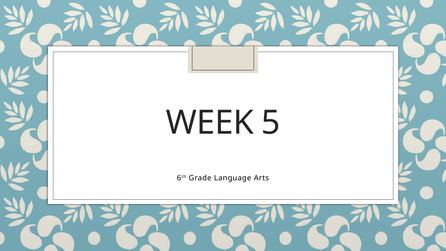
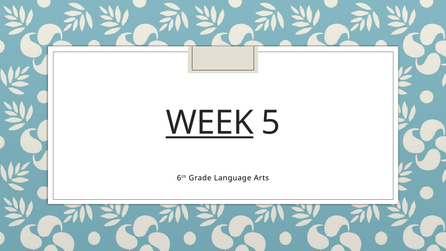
WEEK underline: none -> present
